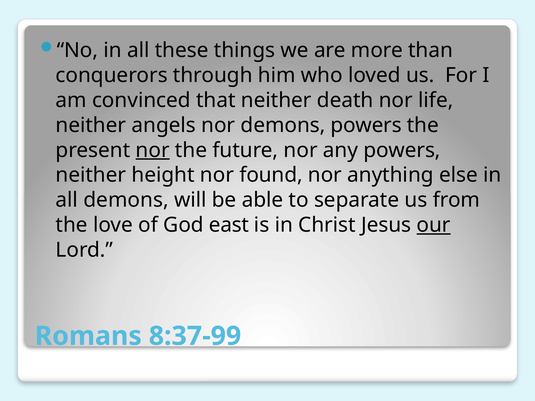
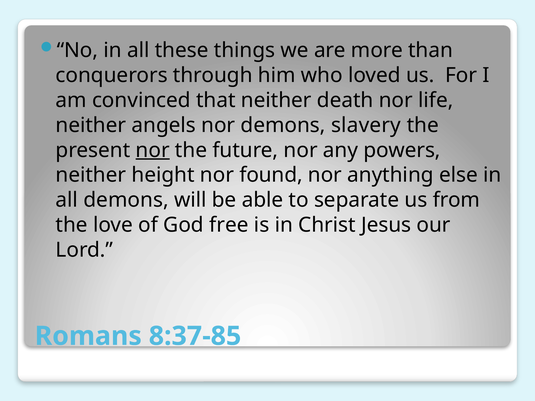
demons powers: powers -> slavery
east: east -> free
our underline: present -> none
8:37-99: 8:37-99 -> 8:37-85
